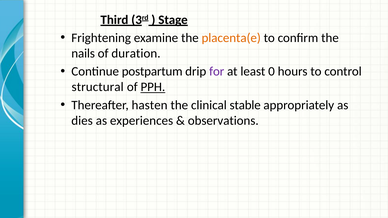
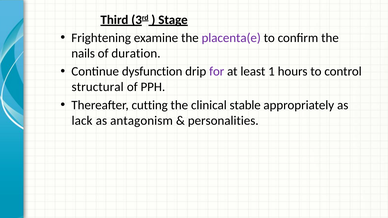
placenta(e colour: orange -> purple
postpartum: postpartum -> dysfunction
0: 0 -> 1
PPH underline: present -> none
hasten: hasten -> cutting
dies: dies -> lack
experiences: experiences -> antagonism
observations: observations -> personalities
